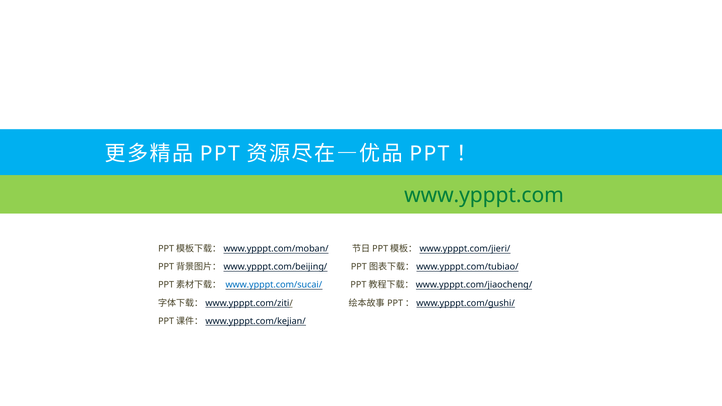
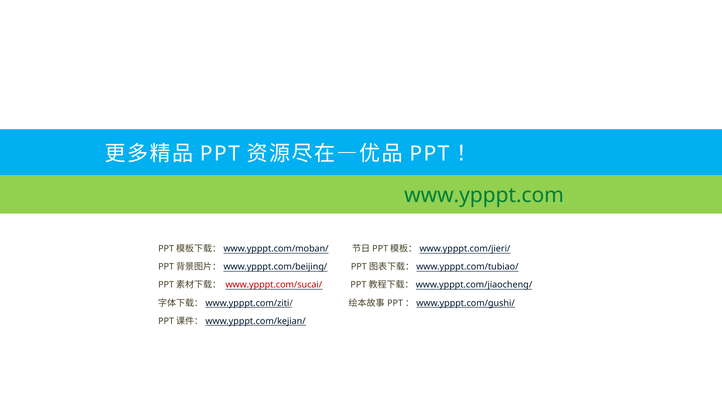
www.ypppt.com/sucai/ colour: blue -> red
